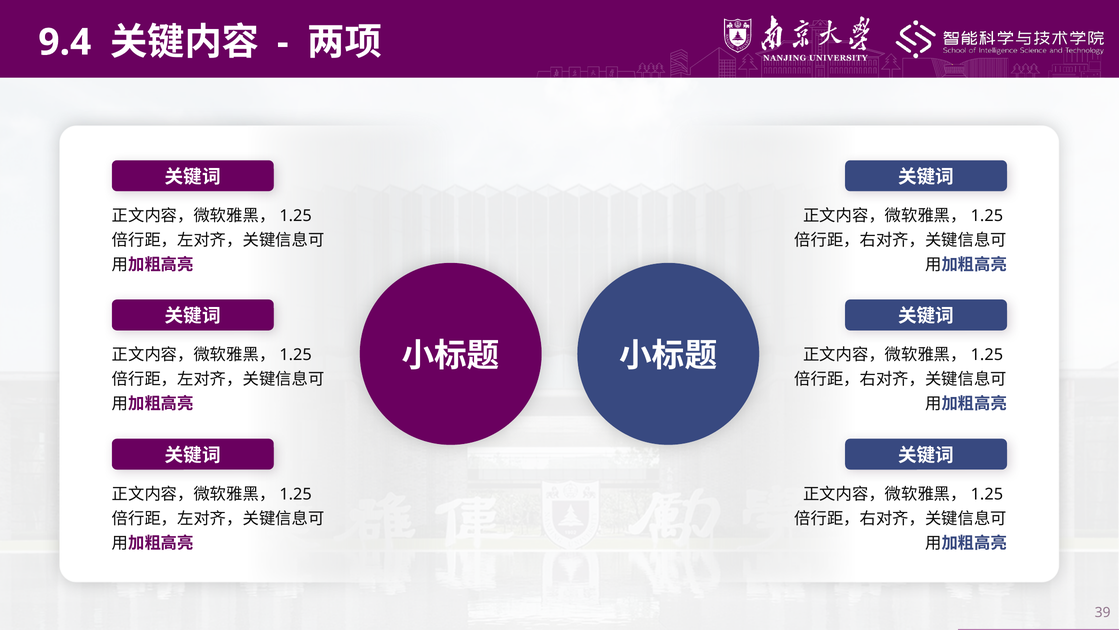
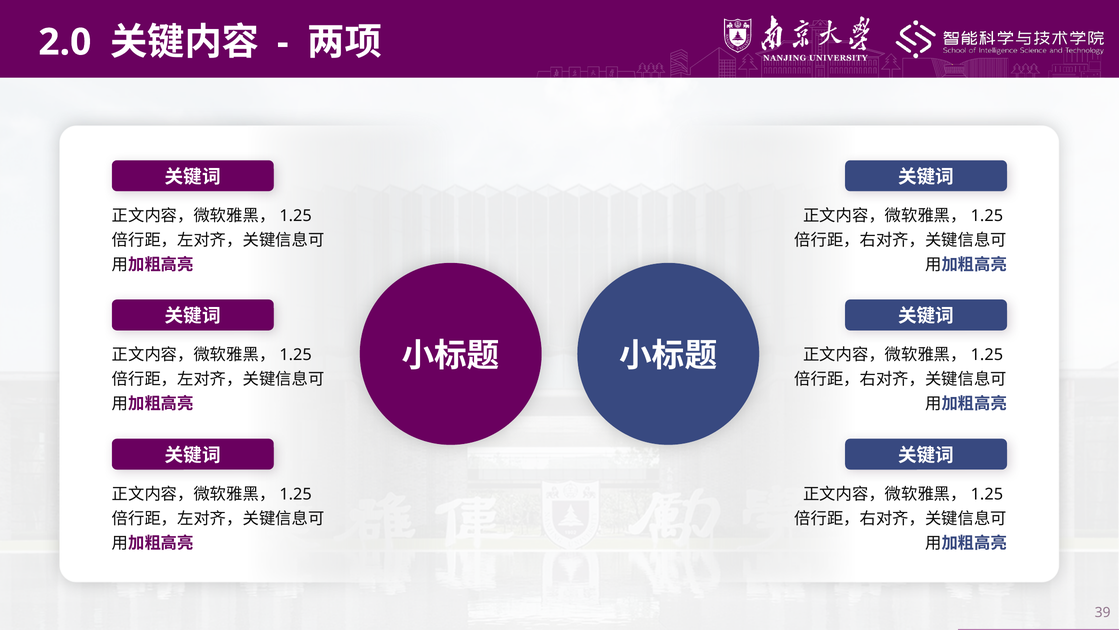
9.4: 9.4 -> 2.0
